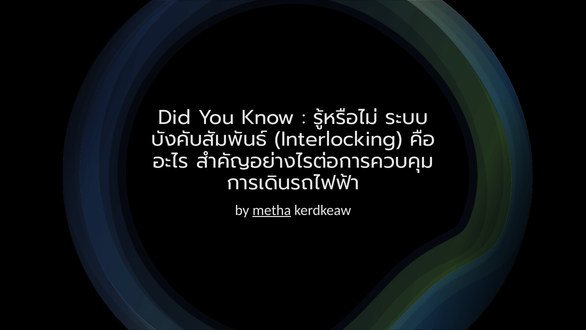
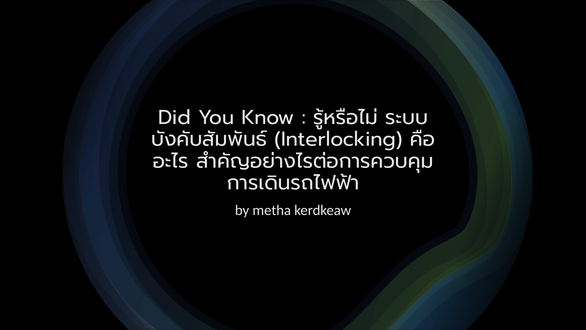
metha underline: present -> none
